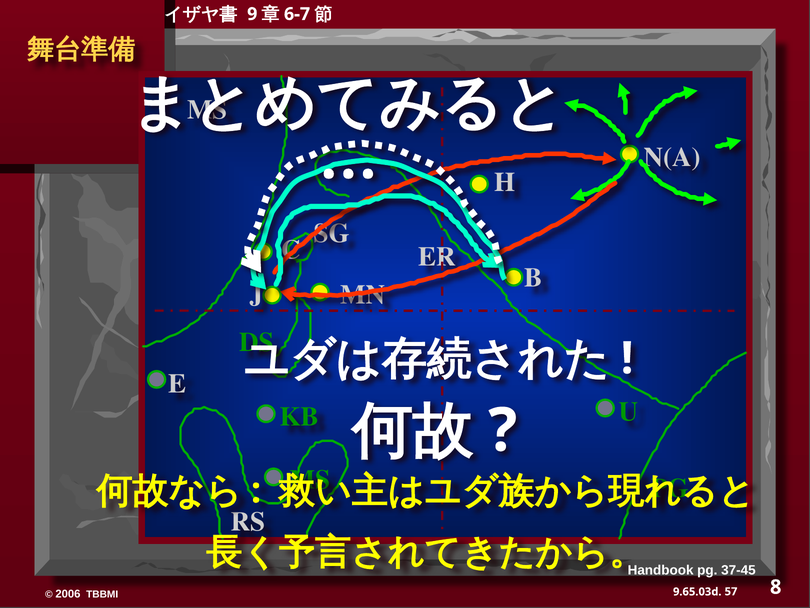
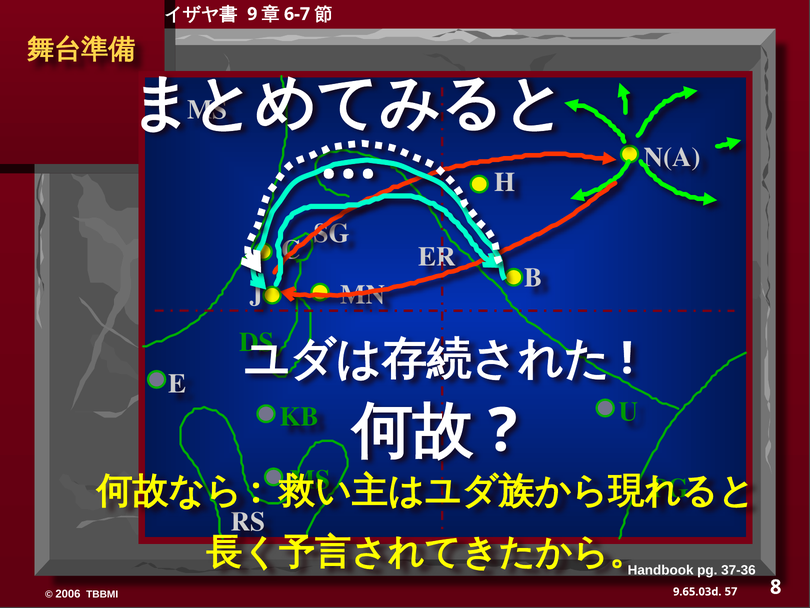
37-45: 37-45 -> 37-36
